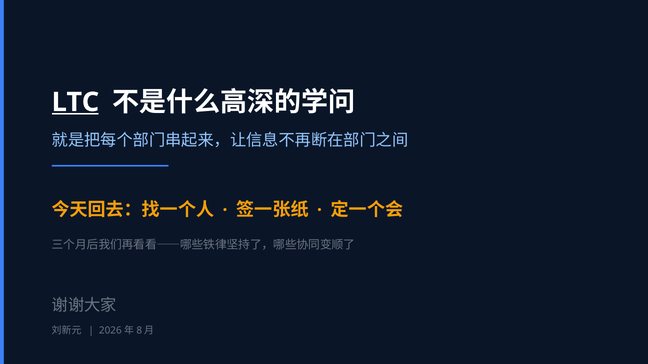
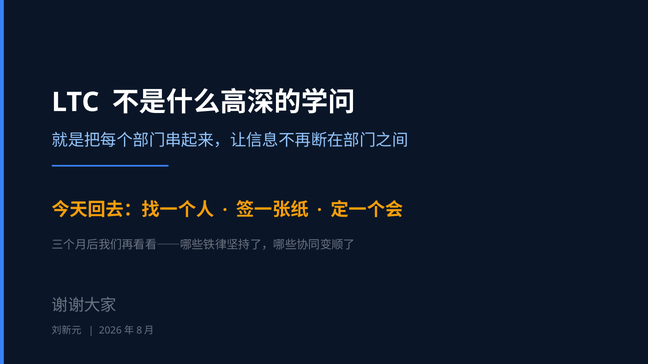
LTC underline: present -> none
